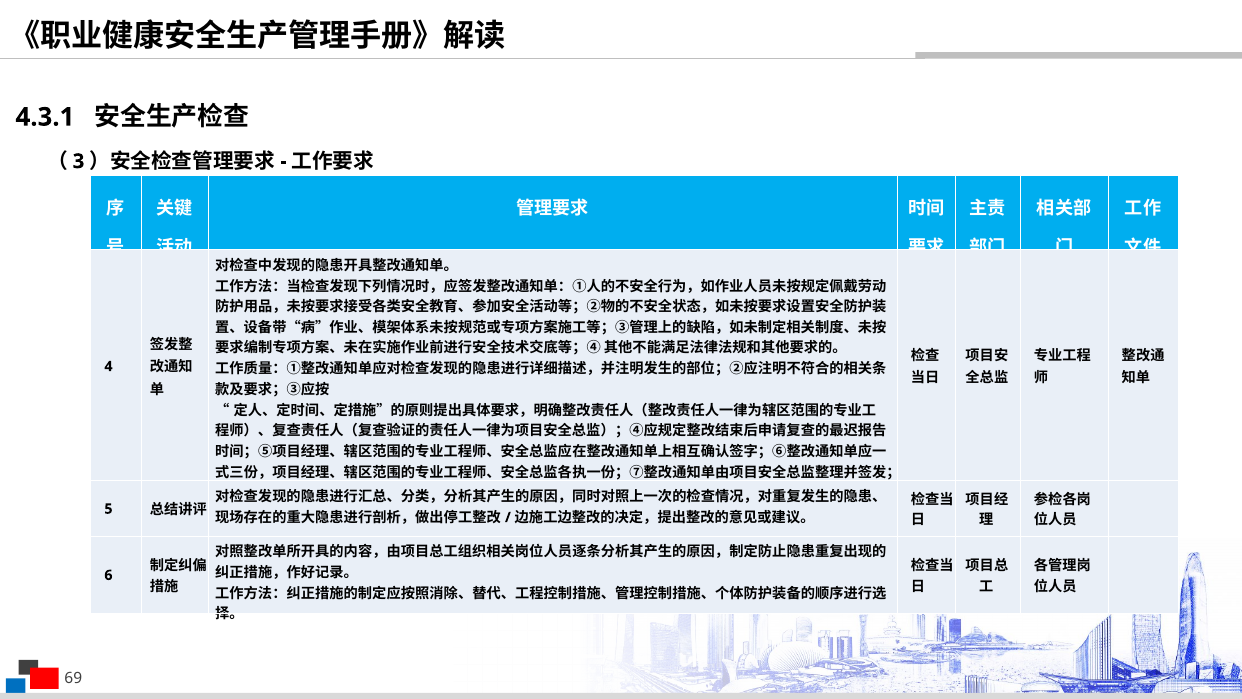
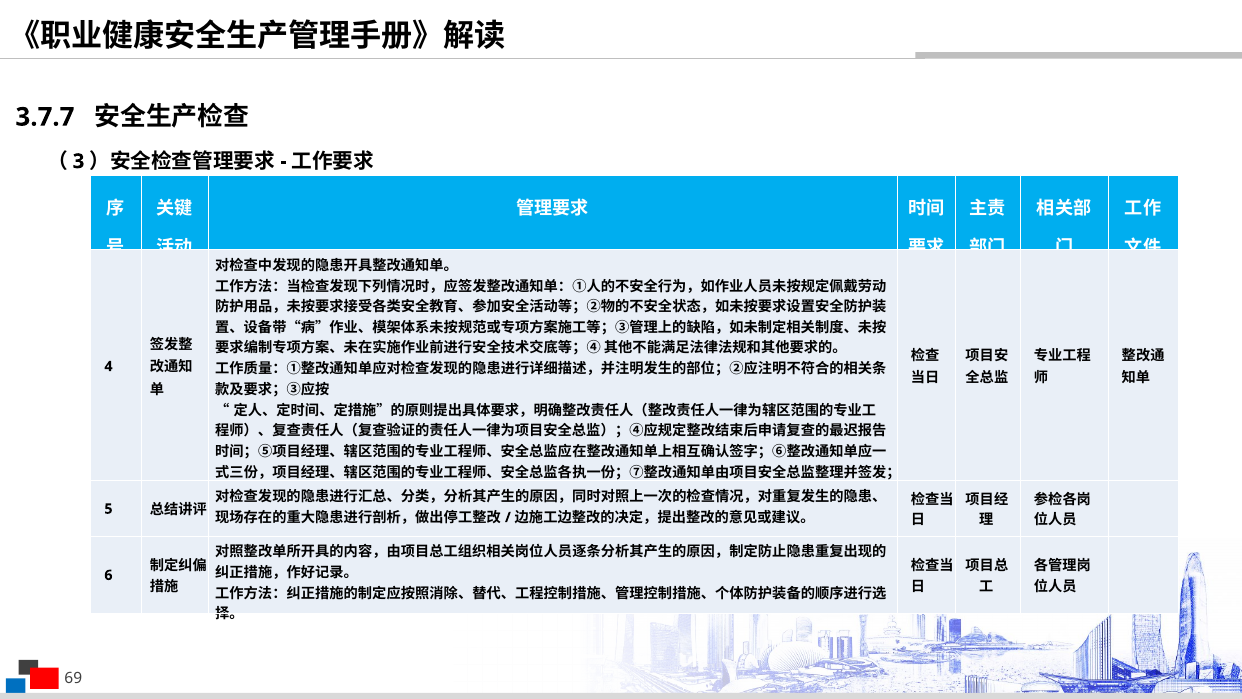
4.3.1: 4.3.1 -> 3.7.7
